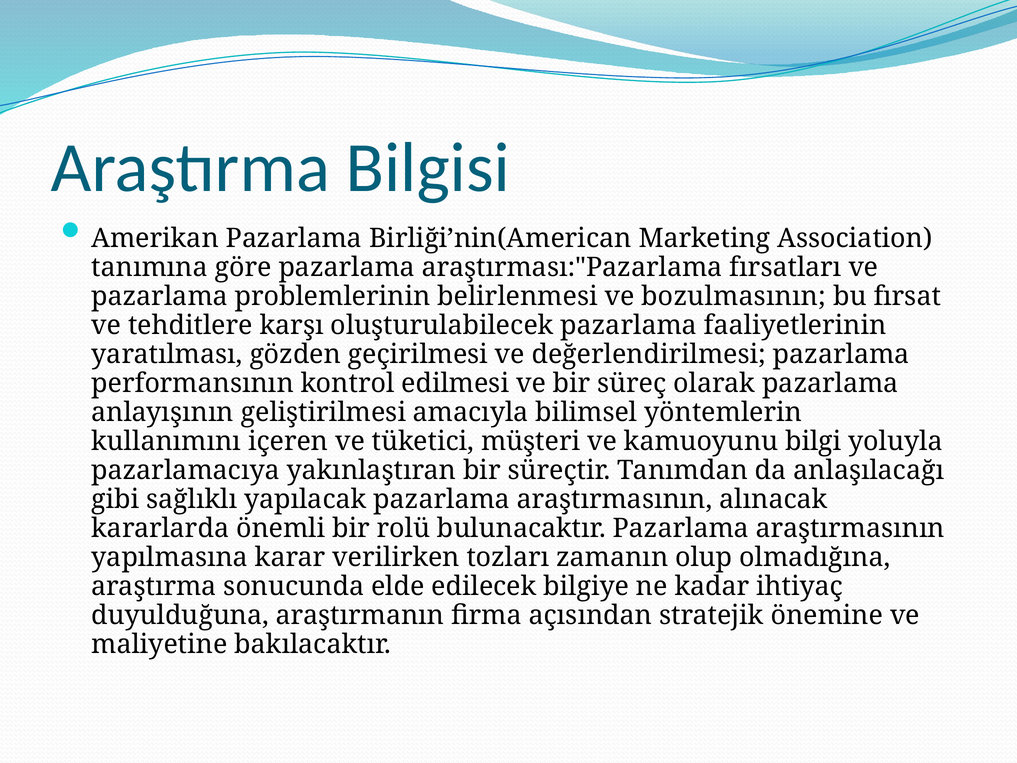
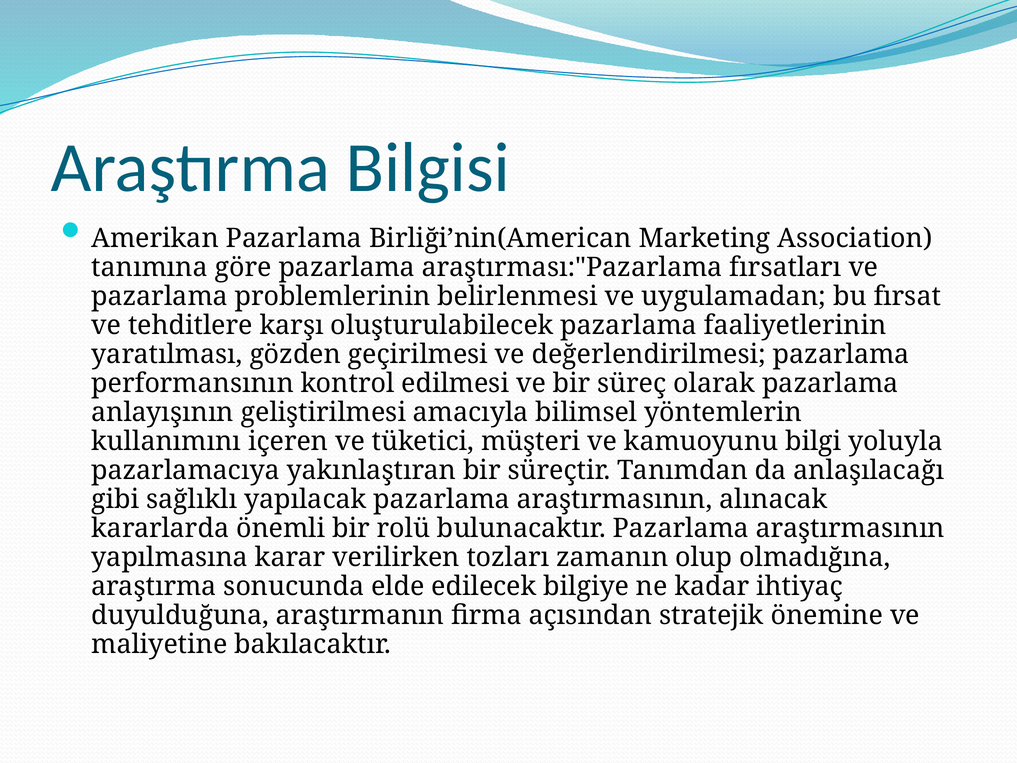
bozulmasının: bozulmasının -> uygulamadan
